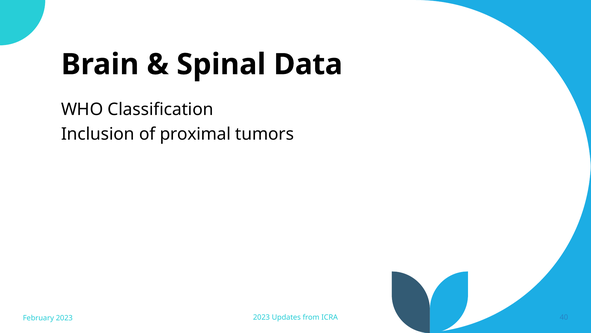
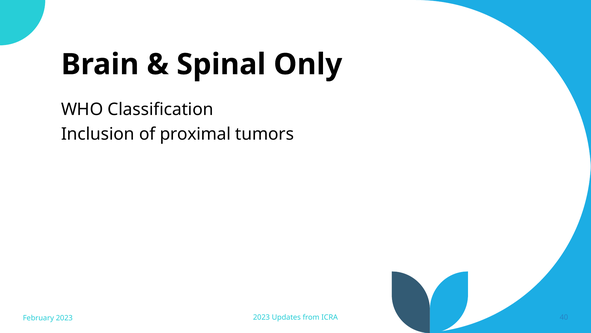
Data: Data -> Only
